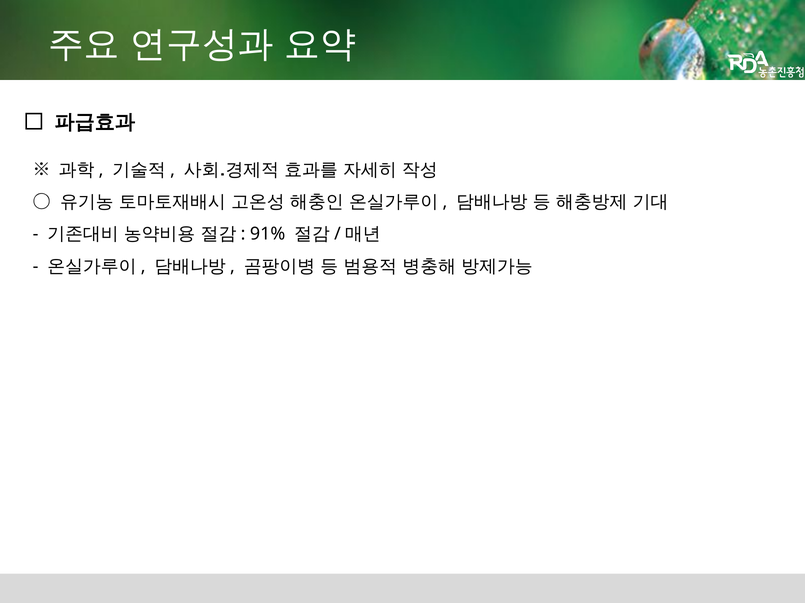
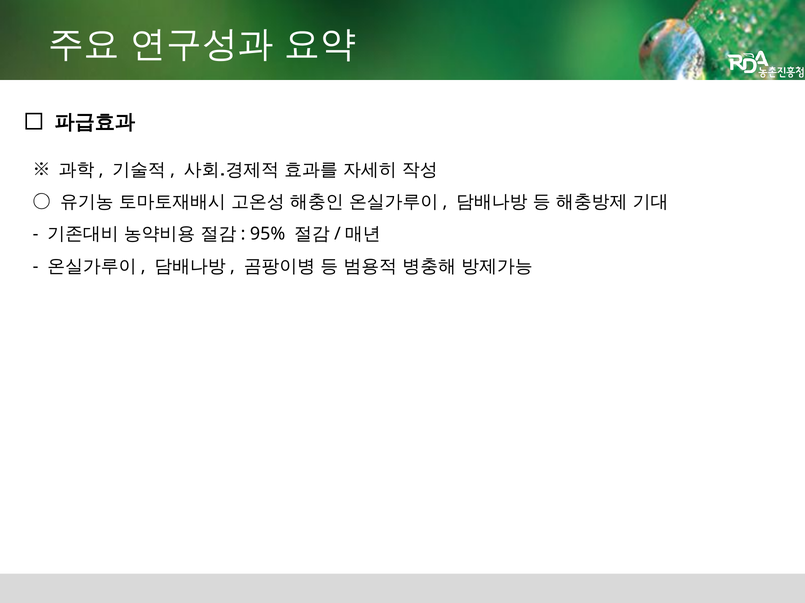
91%: 91% -> 95%
